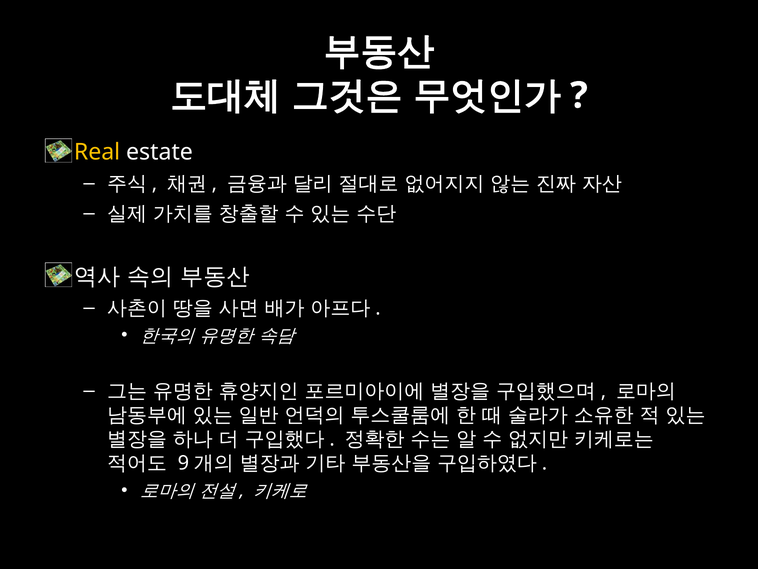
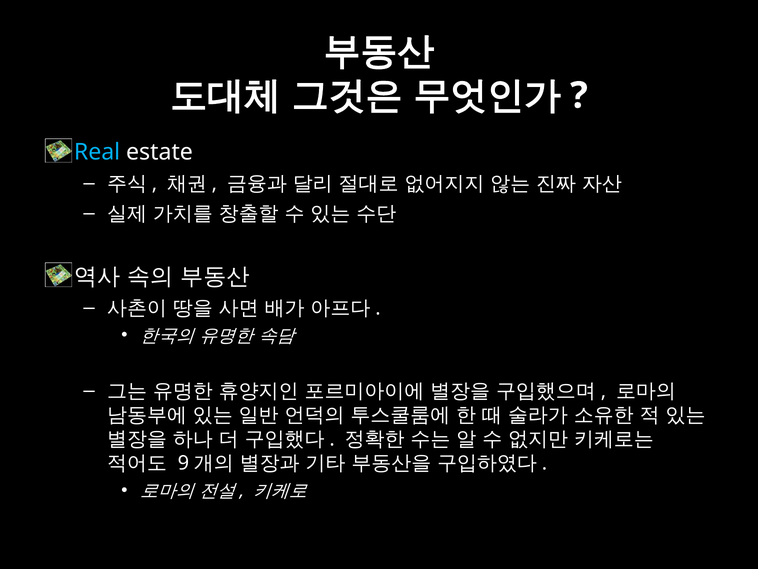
Real colour: yellow -> light blue
